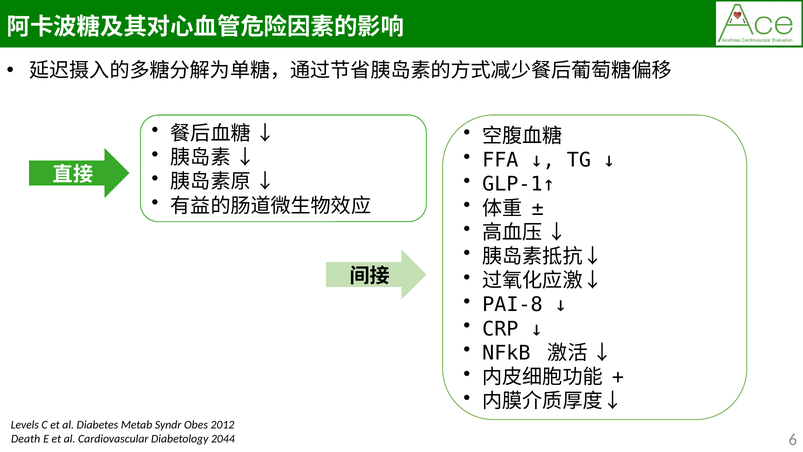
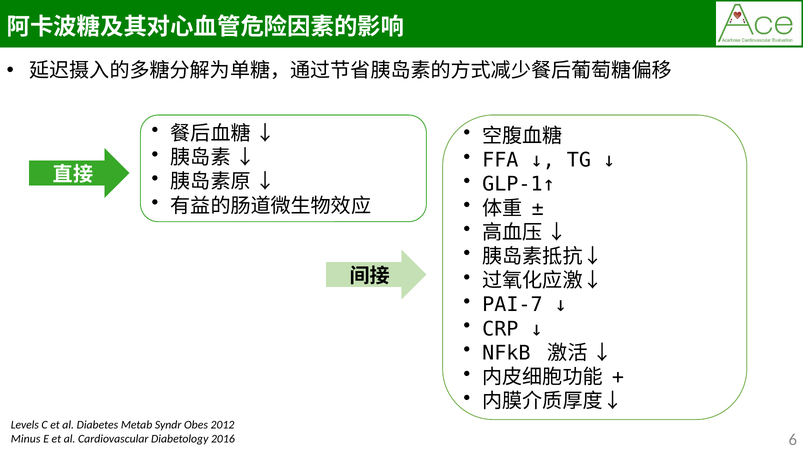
PAI-8: PAI-8 -> PAI-7
Death: Death -> Minus
2044: 2044 -> 2016
